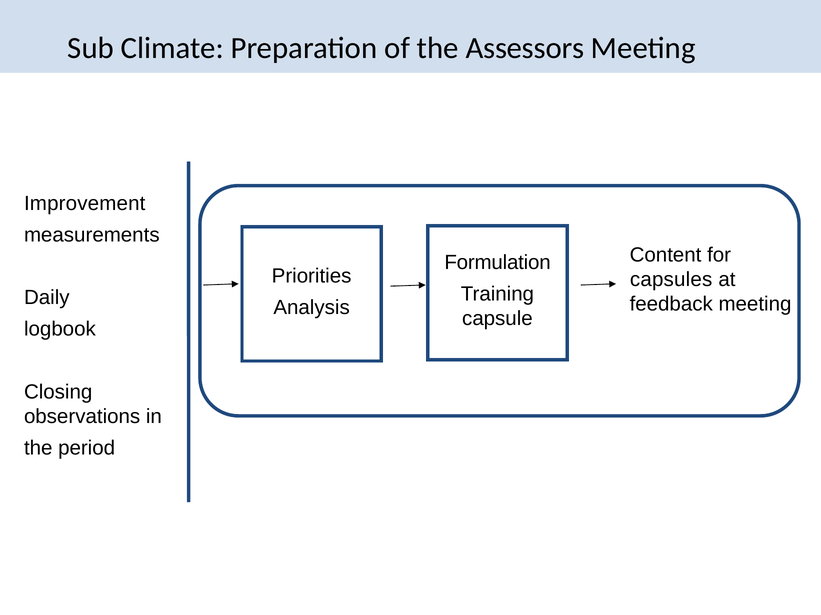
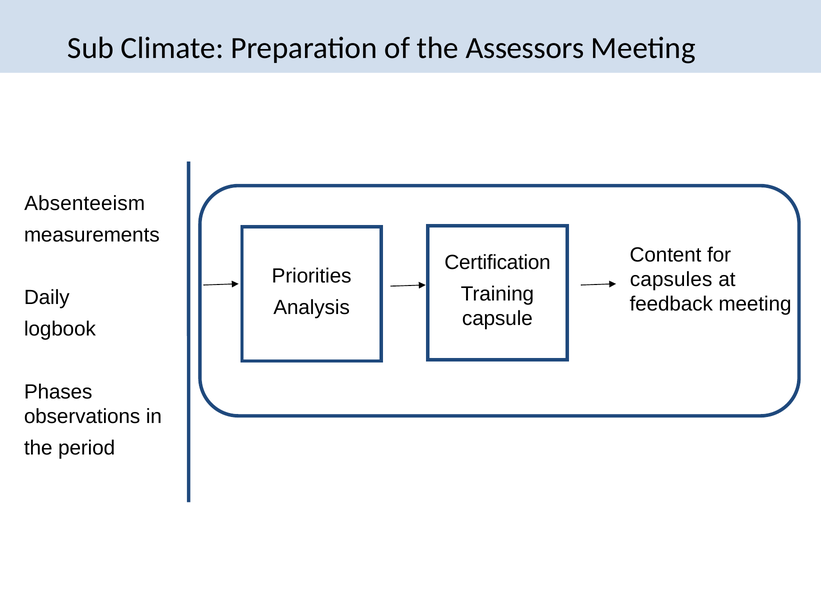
Improvement: Improvement -> Absenteeism
Formulation: Formulation -> Certification
Closing: Closing -> Phases
